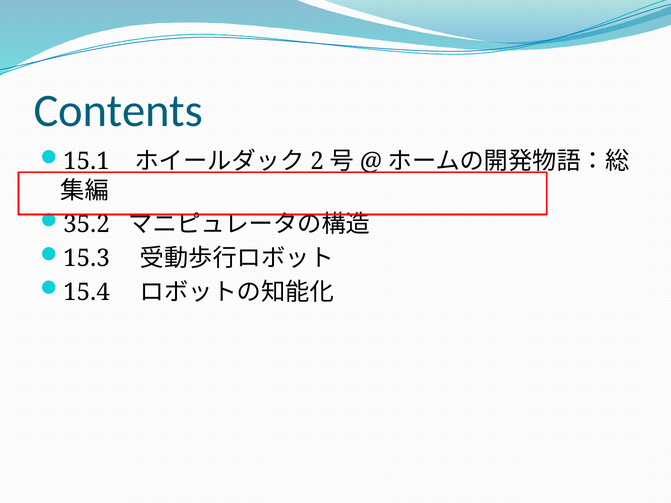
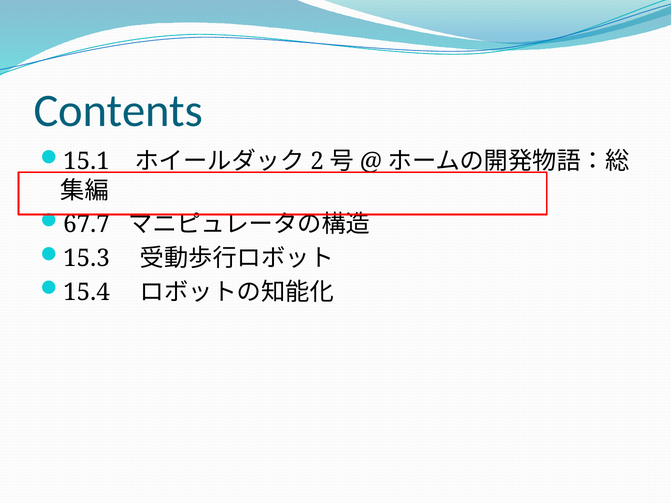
35.2: 35.2 -> 67.7
